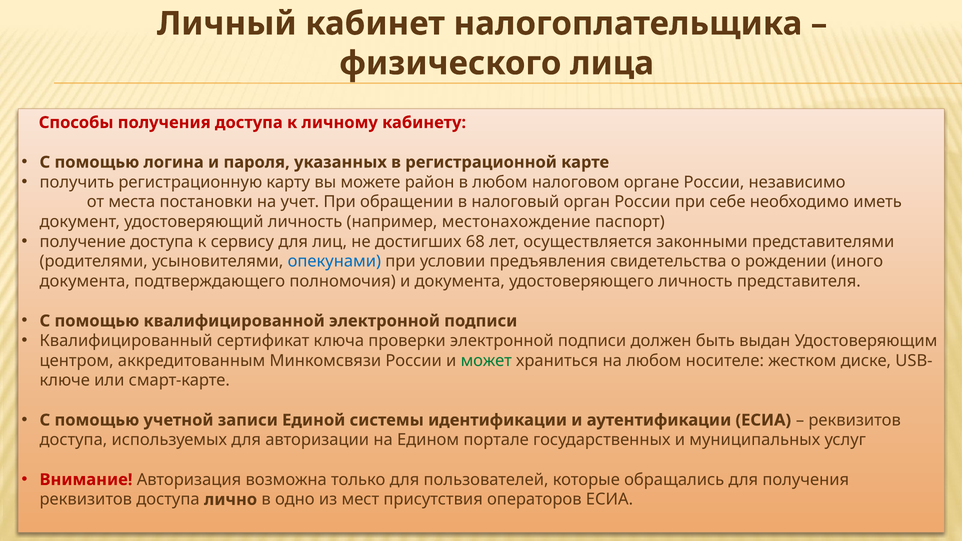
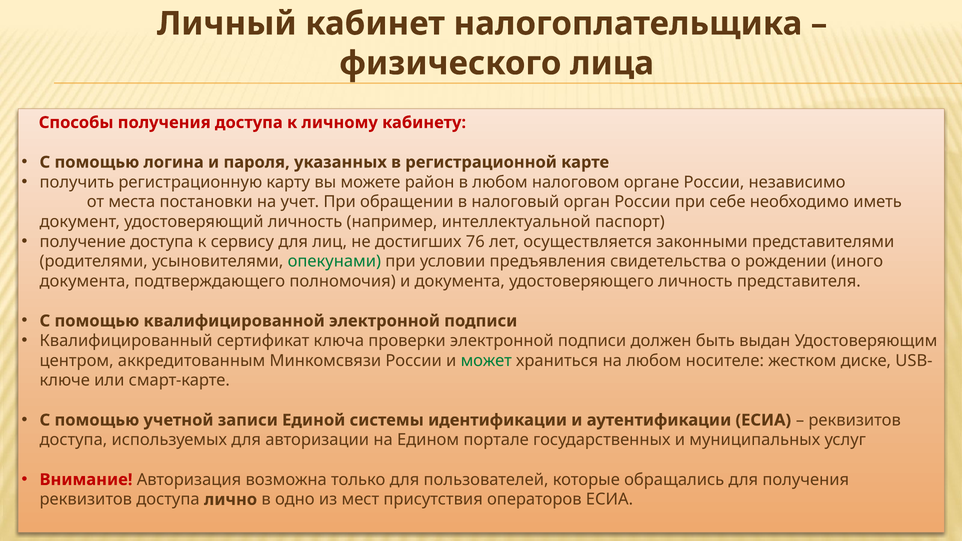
местонахождение: местонахождение -> интеллектуальной
68: 68 -> 76
опекунами colour: blue -> green
